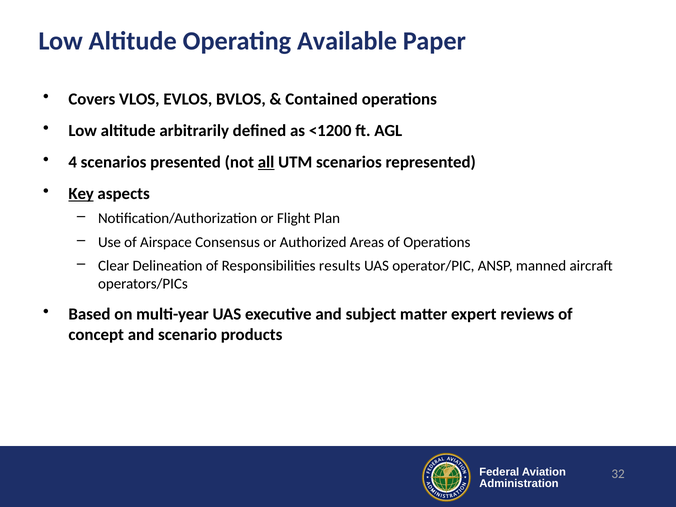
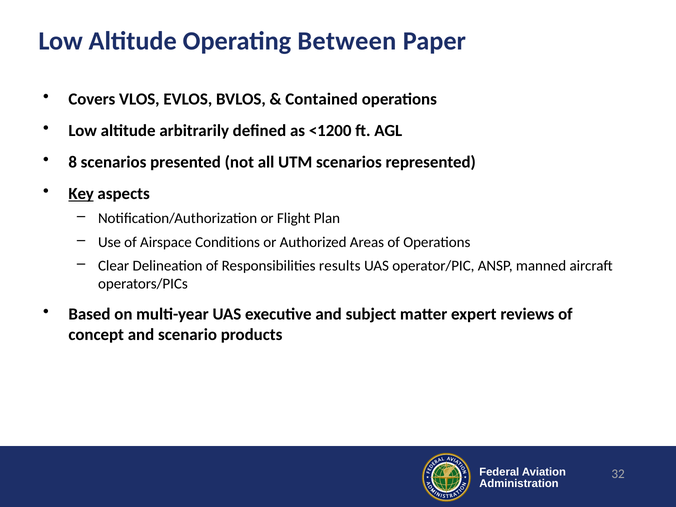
Available: Available -> Between
4: 4 -> 8
all underline: present -> none
Consensus: Consensus -> Conditions
